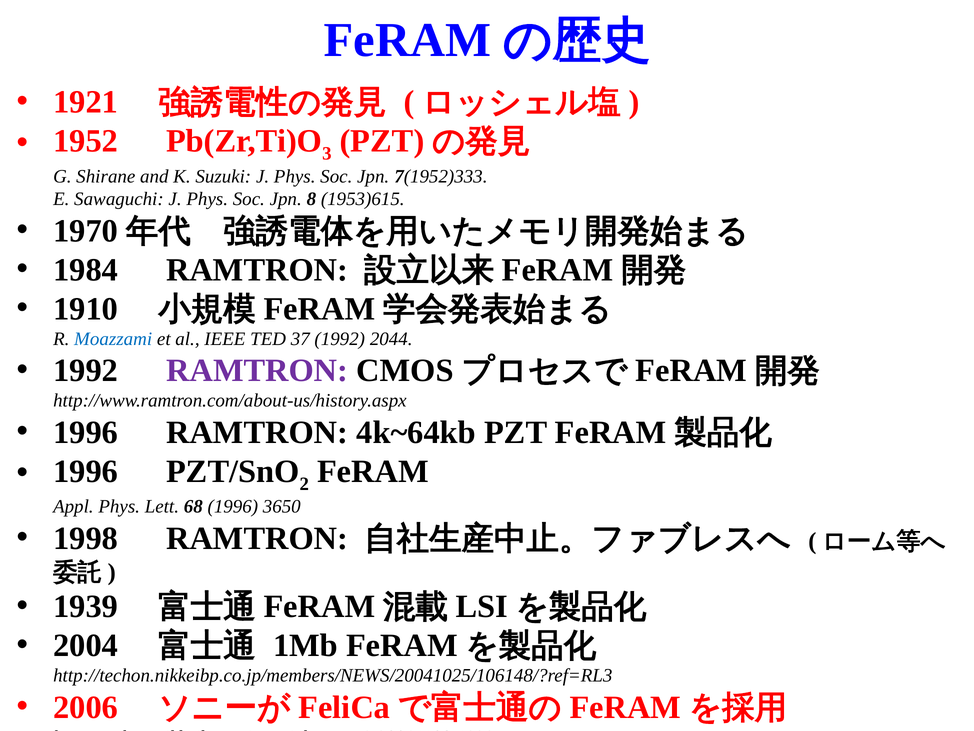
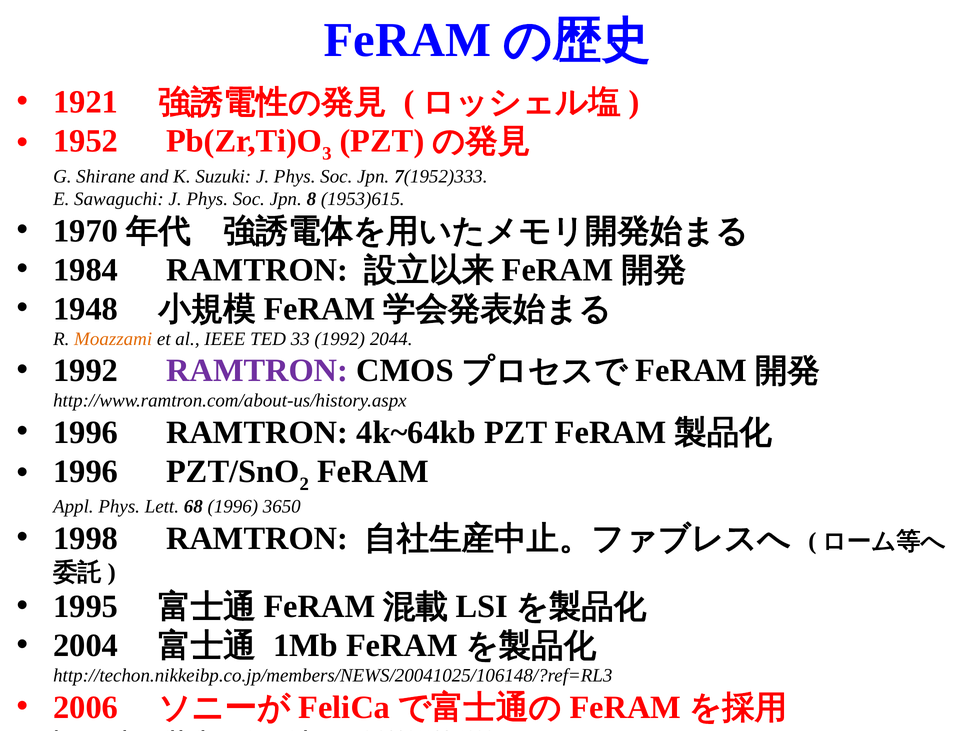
1910: 1910 -> 1948
Moazzami colour: blue -> orange
37: 37 -> 33
1939: 1939 -> 1995
